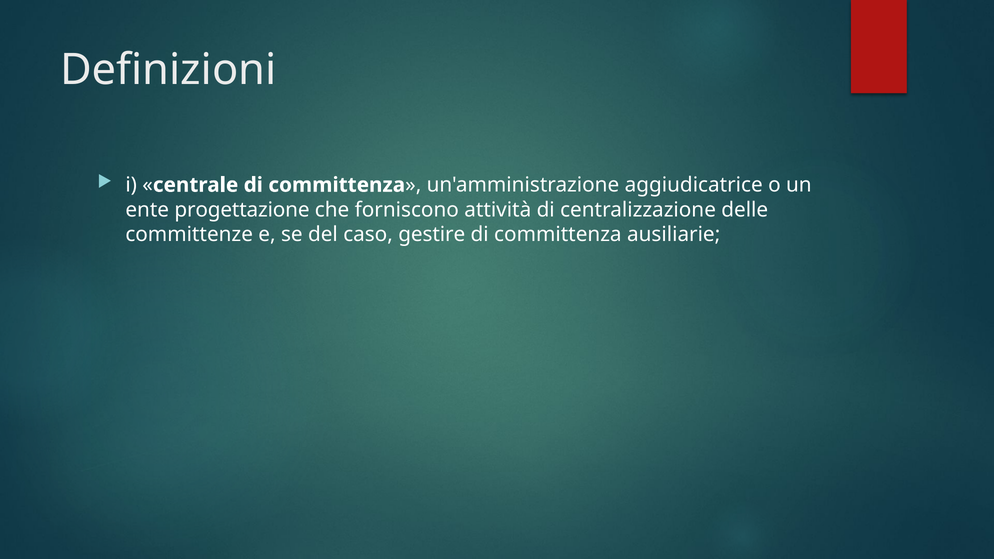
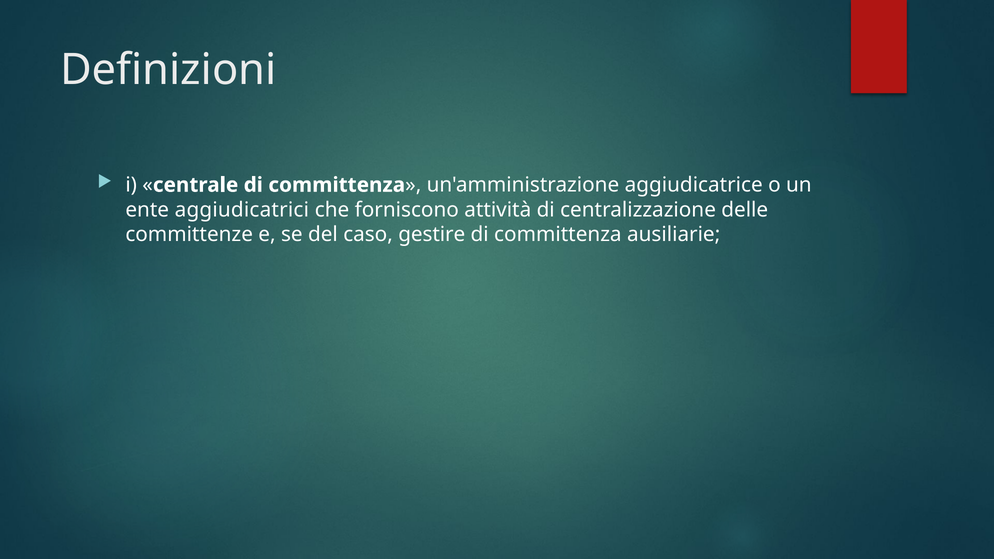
progettazione: progettazione -> aggiudicatrici
